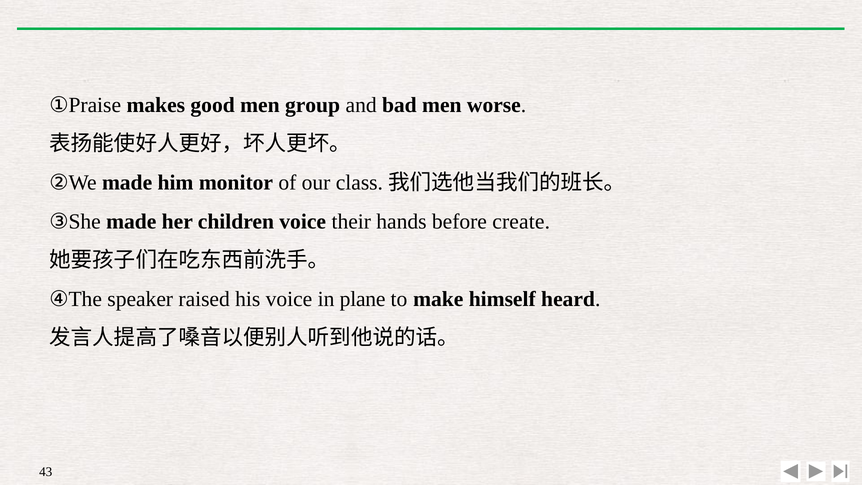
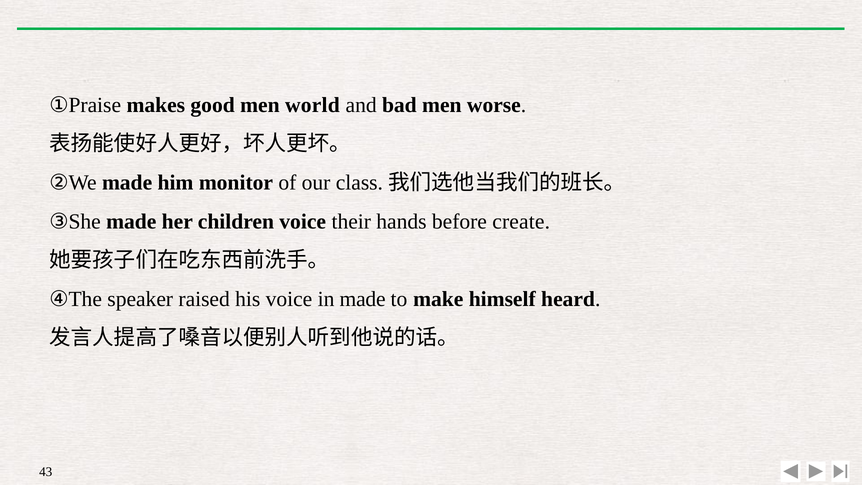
group: group -> world
in plane: plane -> made
